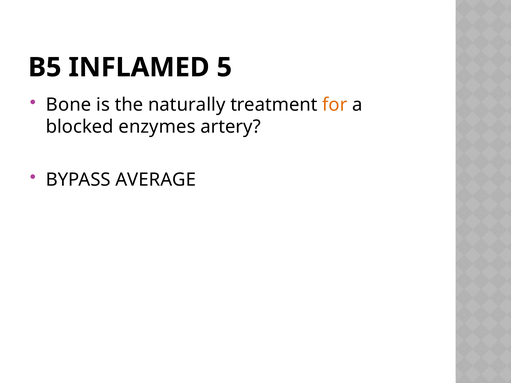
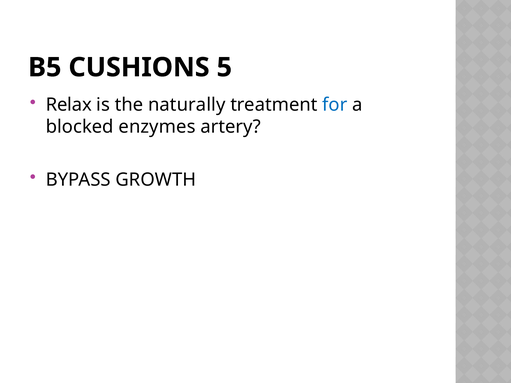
INFLAMED: INFLAMED -> CUSHIONS
Bone: Bone -> Relax
for colour: orange -> blue
AVERAGE: AVERAGE -> GROWTH
